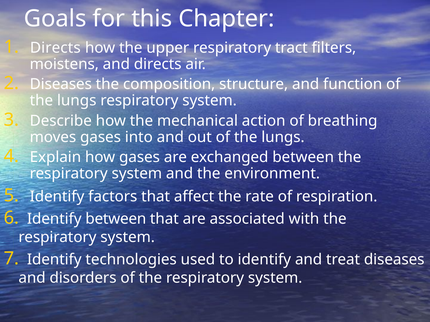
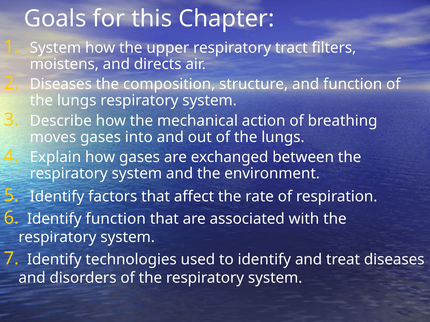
Directs at (55, 48): Directs -> System
Identify between: between -> function
